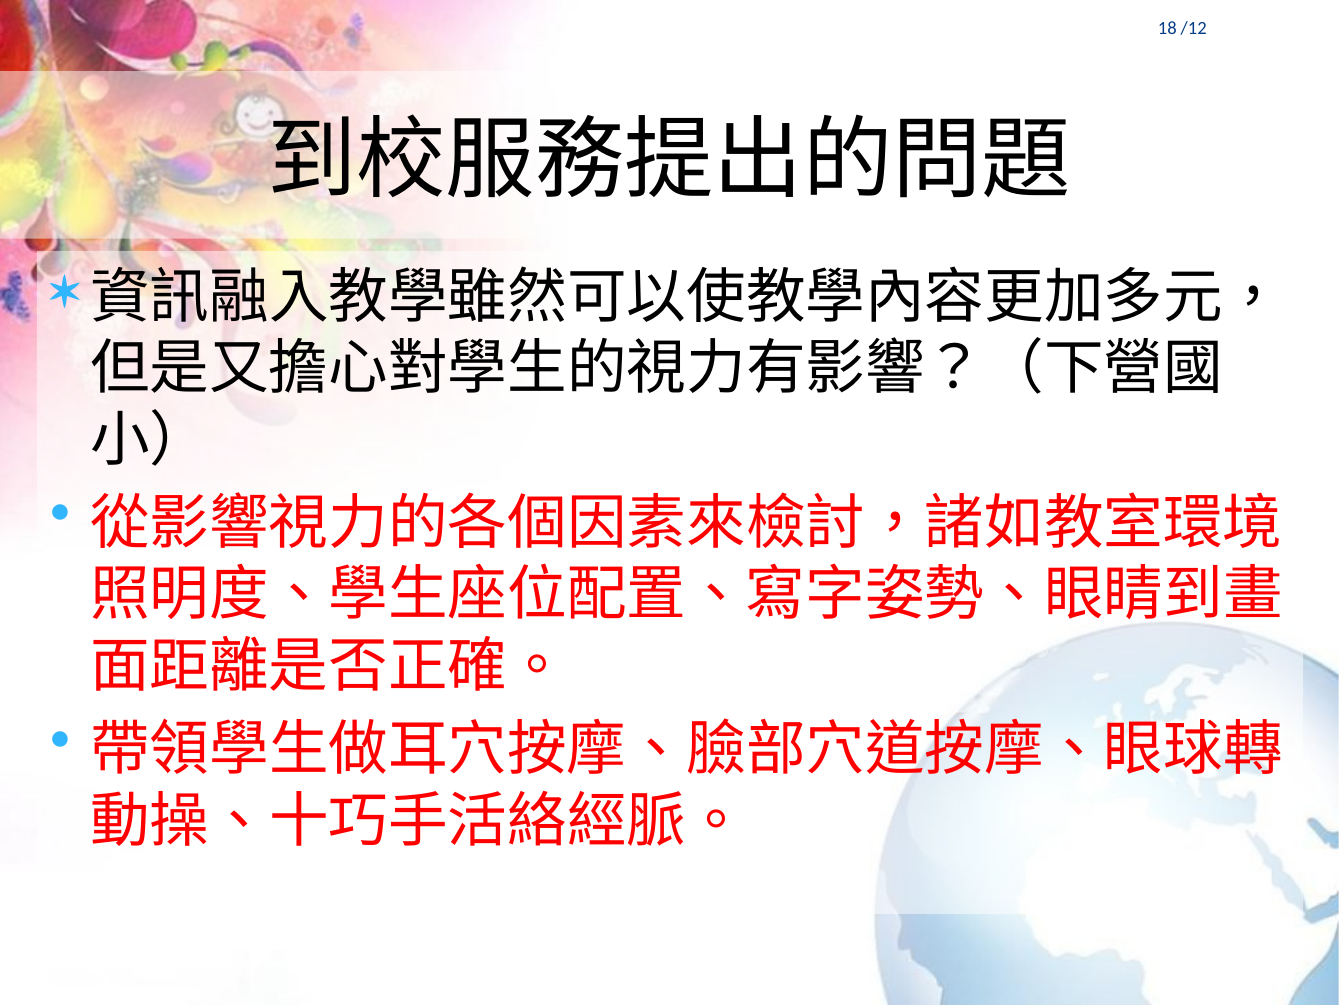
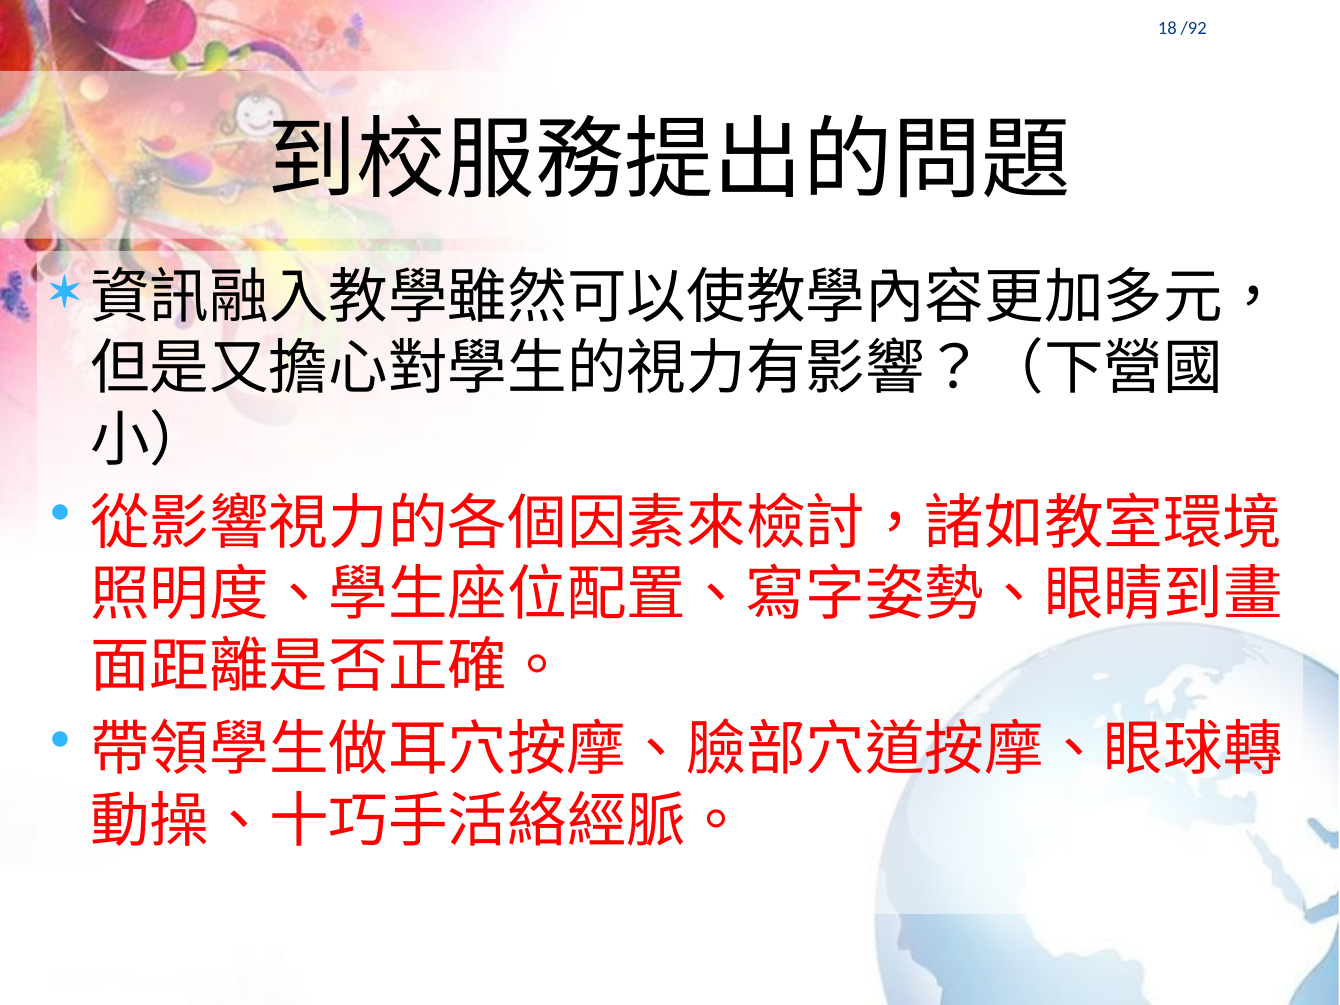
/12: /12 -> /92
